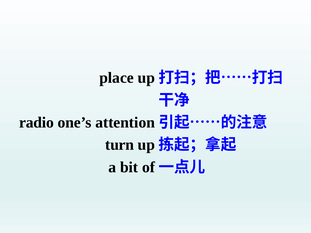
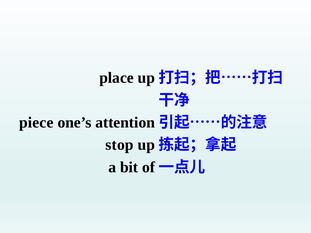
radio: radio -> piece
turn: turn -> stop
